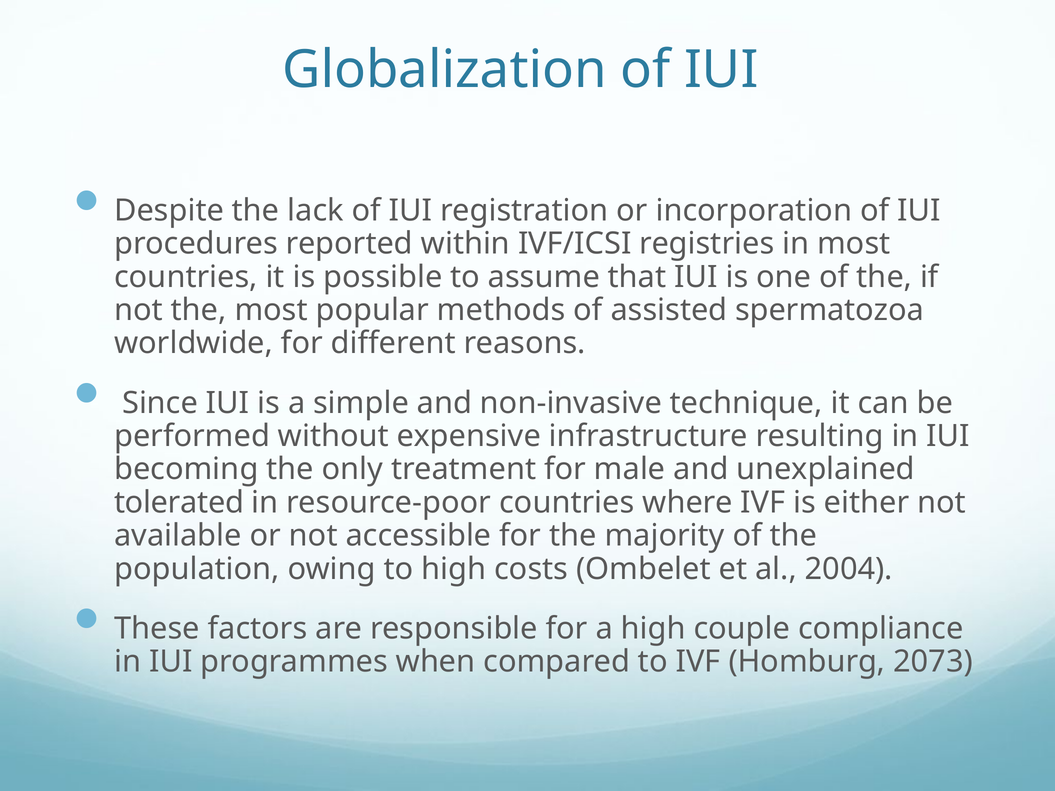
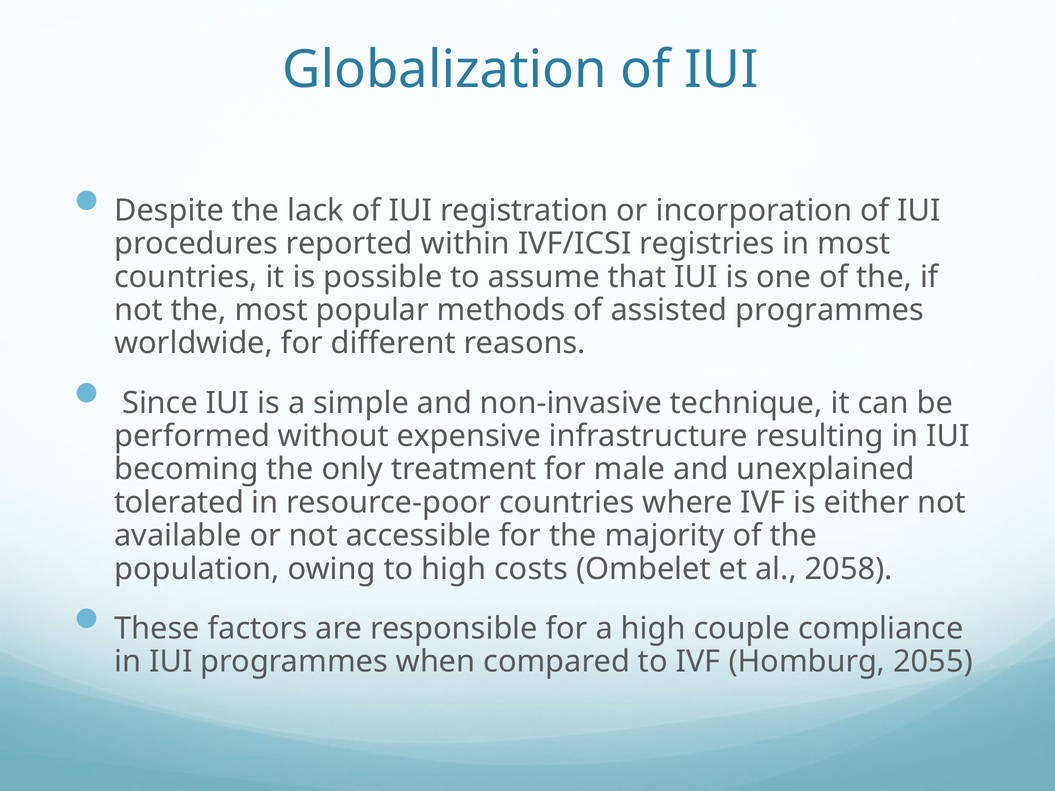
assisted spermatozoa: spermatozoa -> programmes
2004: 2004 -> 2058
2073: 2073 -> 2055
